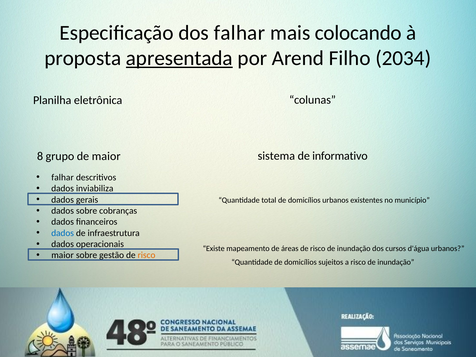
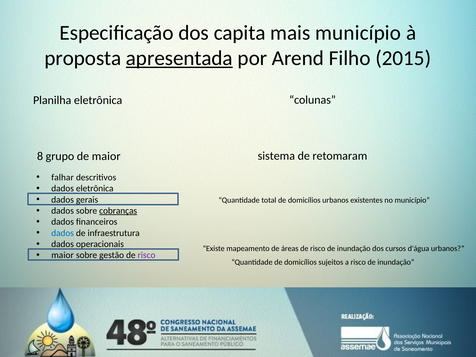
dos falhar: falhar -> capita
mais colocando: colocando -> município
2034: 2034 -> 2015
informativo: informativo -> retomaram
dados inviabiliza: inviabiliza -> eletrônica
cobranças underline: none -> present
risco at (147, 255) colour: orange -> purple
